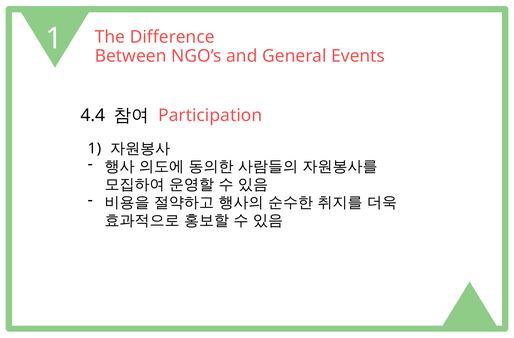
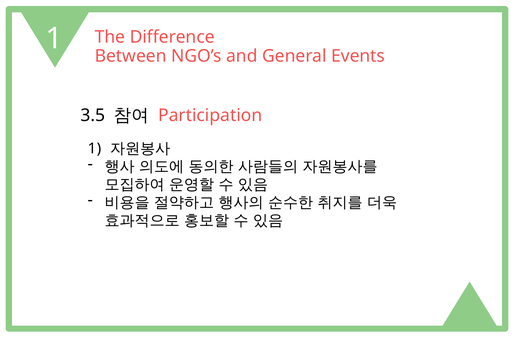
4.4: 4.4 -> 3.5
